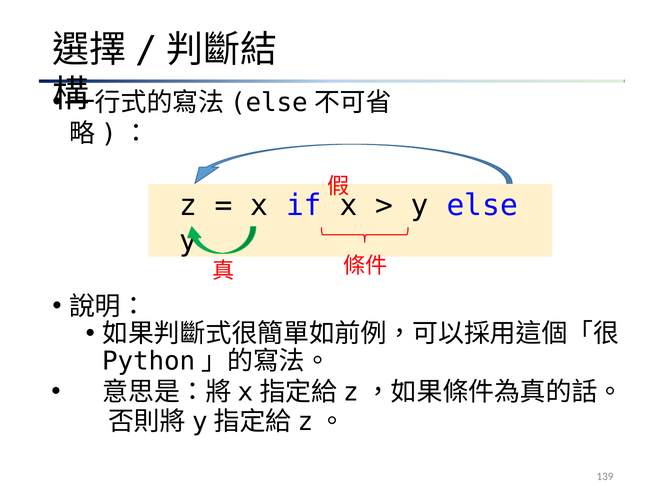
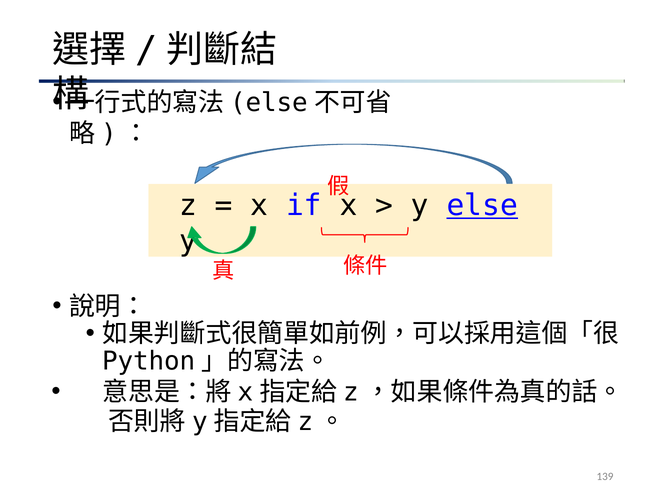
else underline: none -> present
